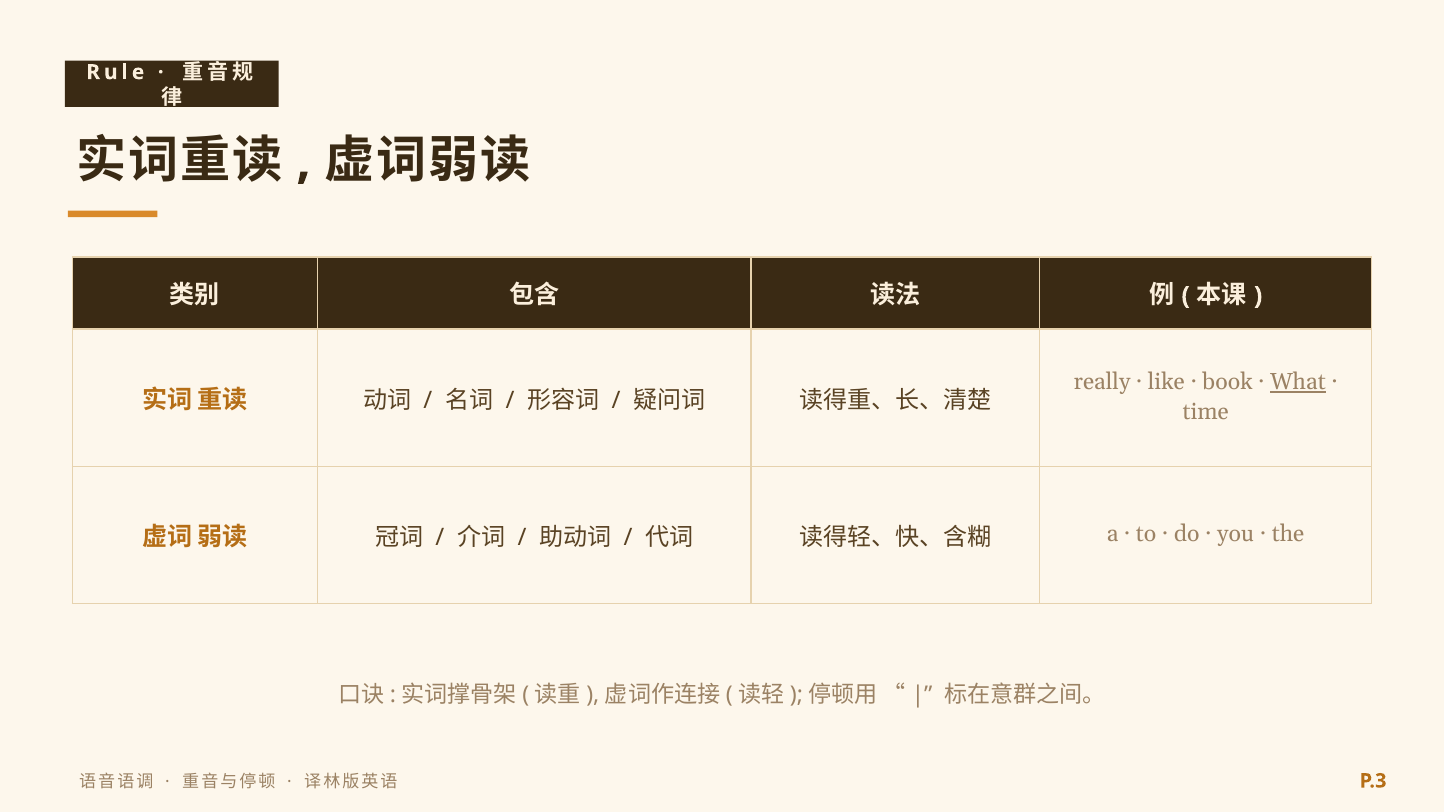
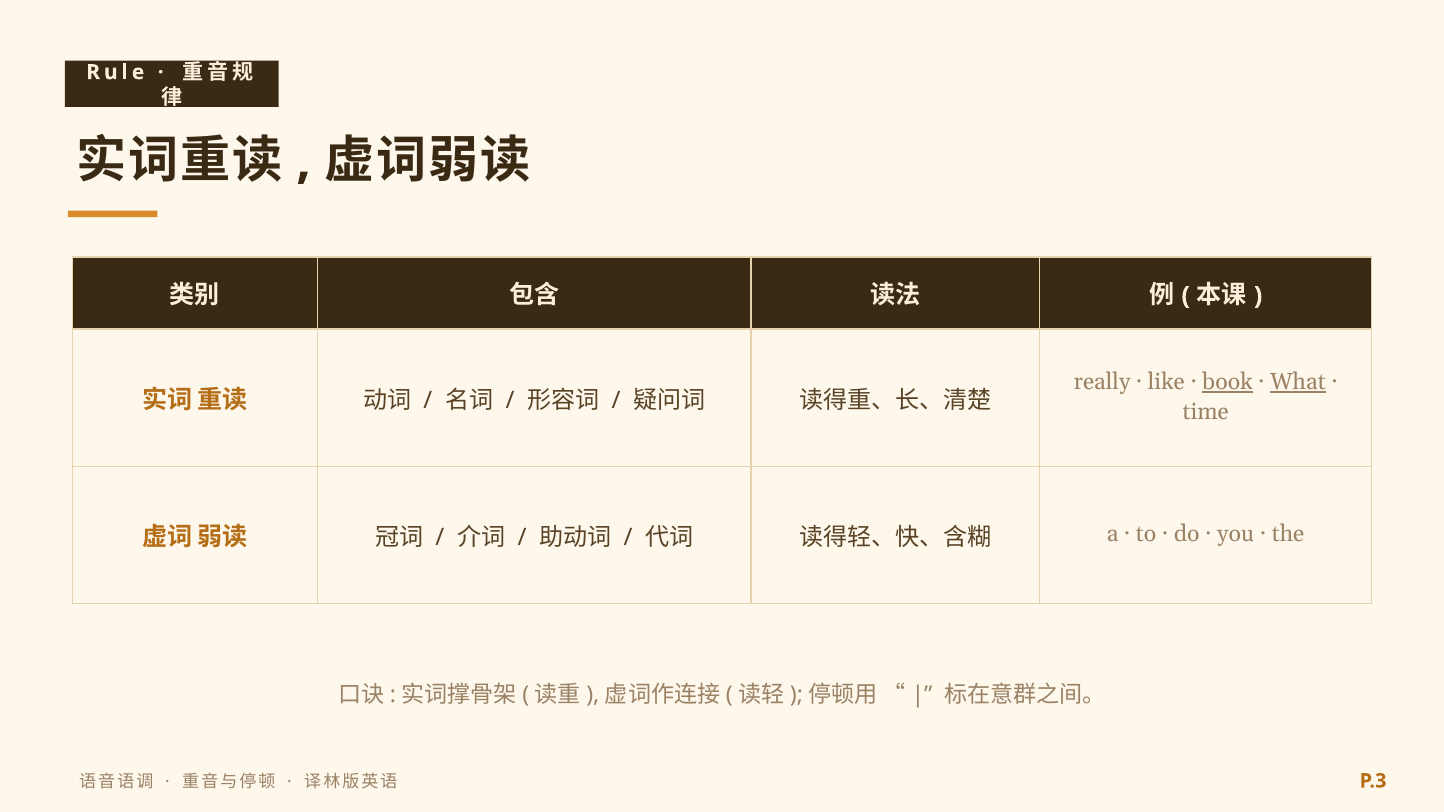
book underline: none -> present
